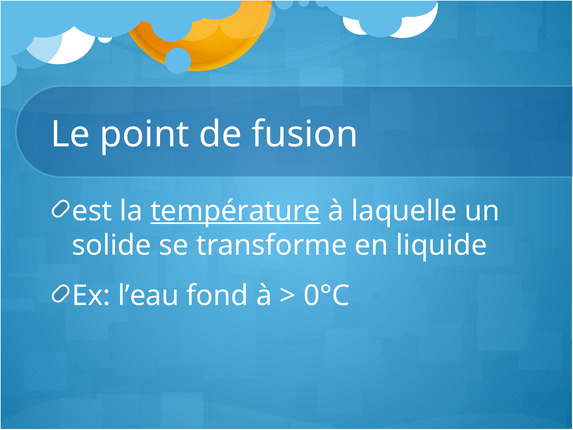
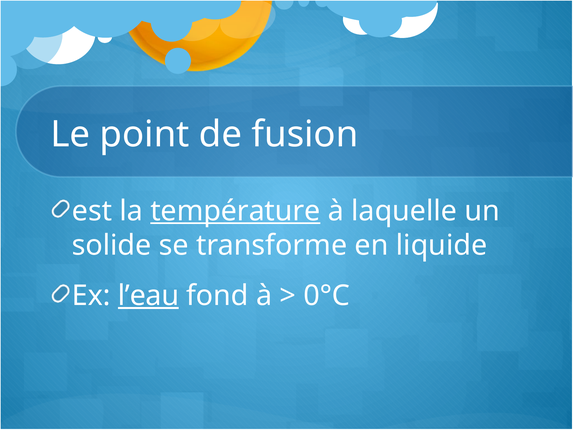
l’eau underline: none -> present
